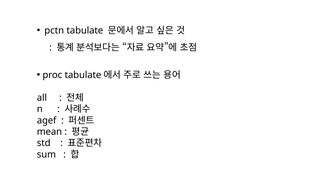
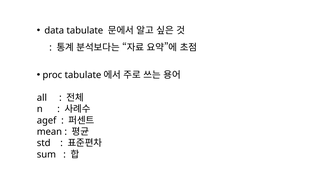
pctn: pctn -> data
